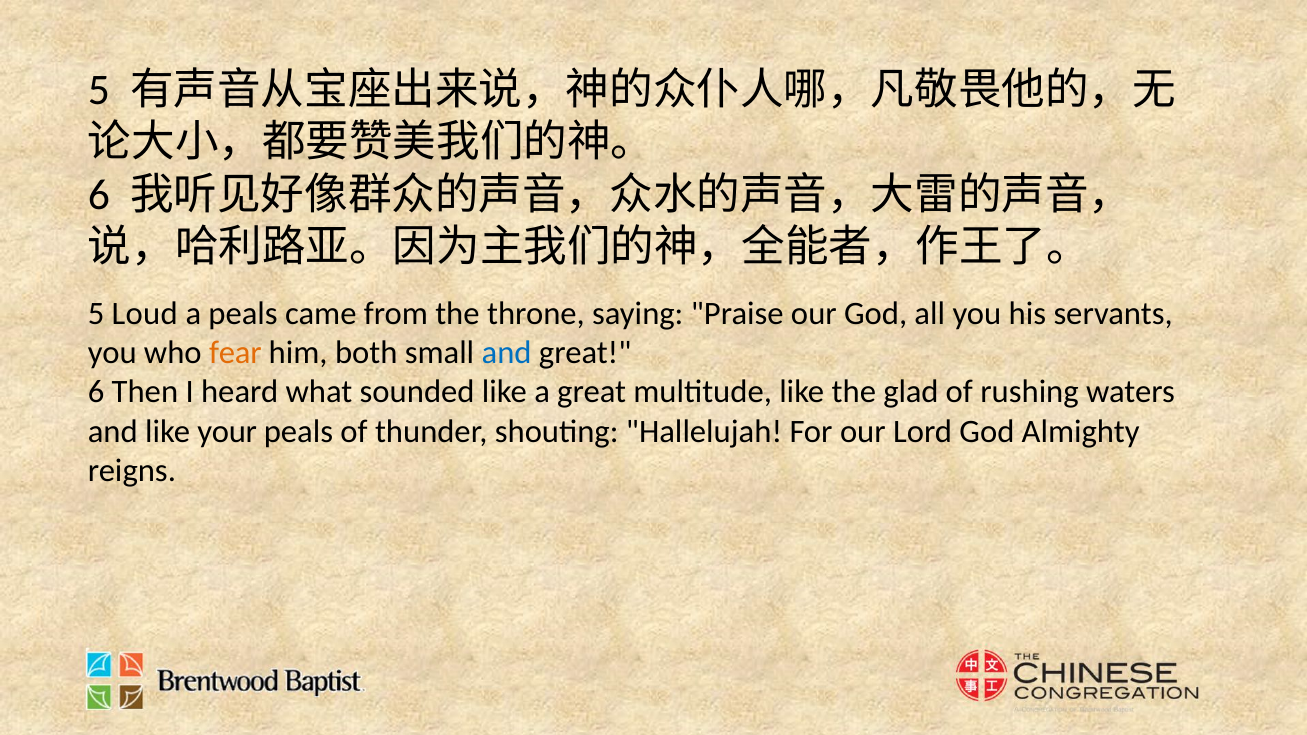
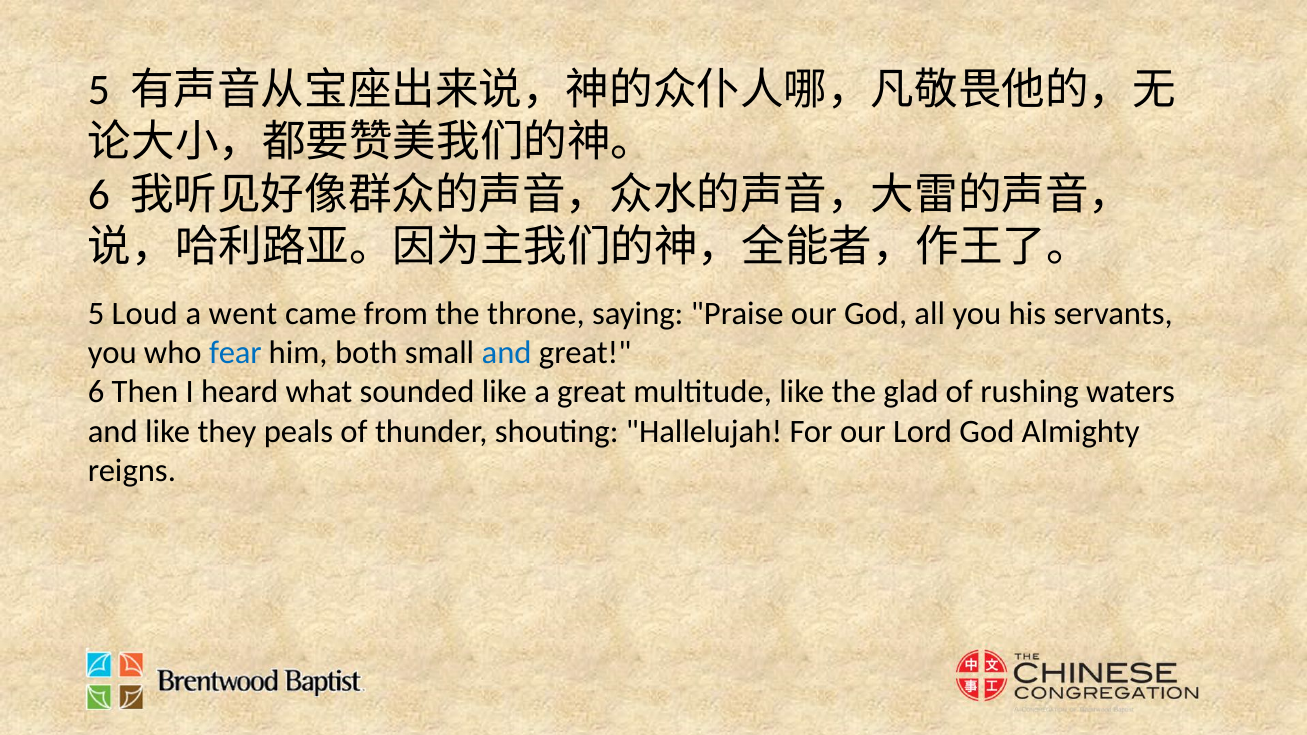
a peals: peals -> went
fear colour: orange -> blue
your: your -> they
